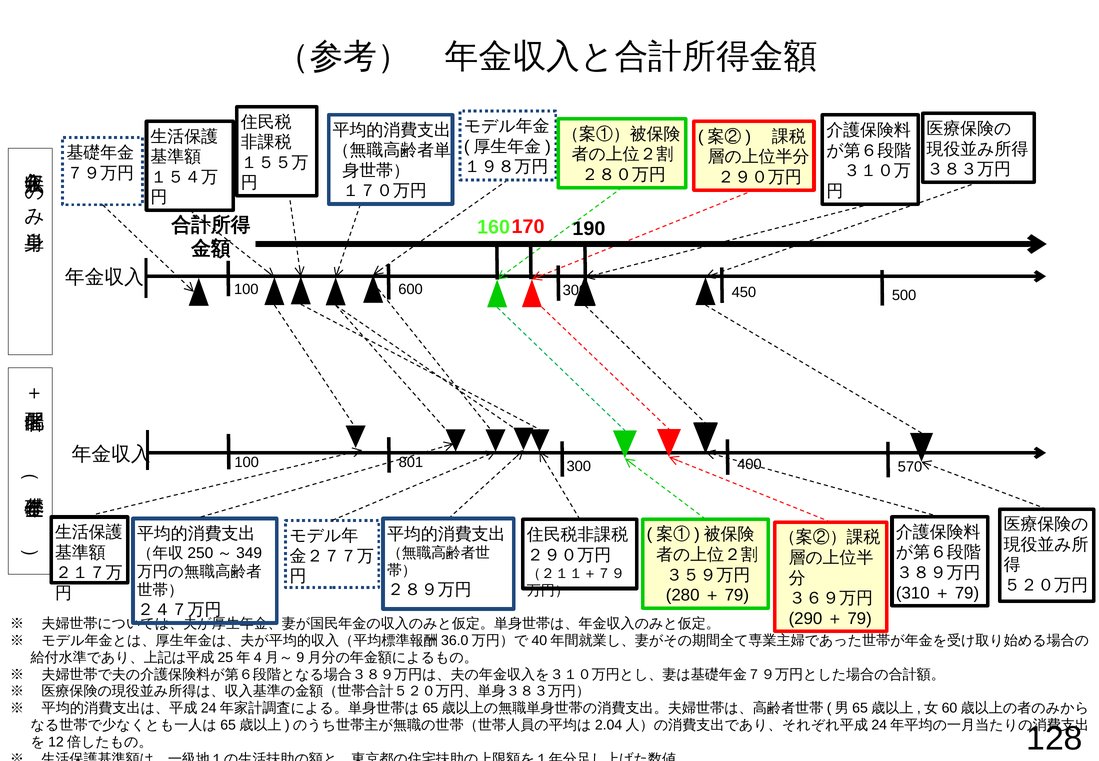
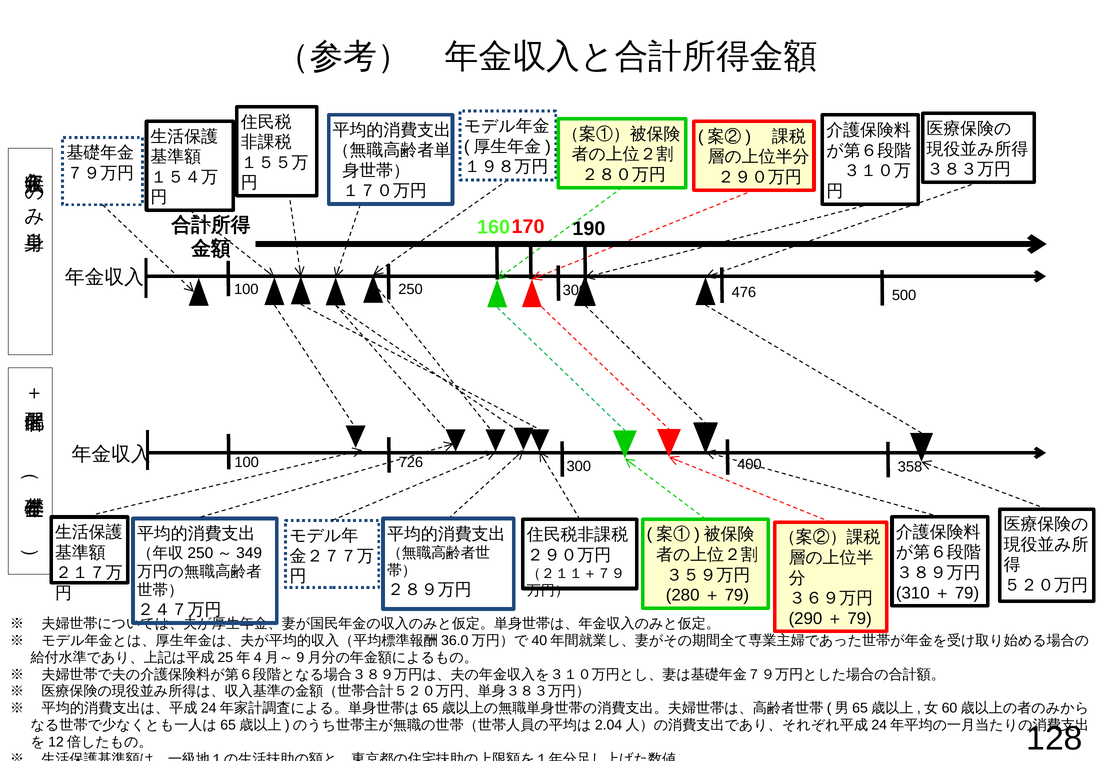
600: 600 -> 250
450: 450 -> 476
801: 801 -> 726
570: 570 -> 358
